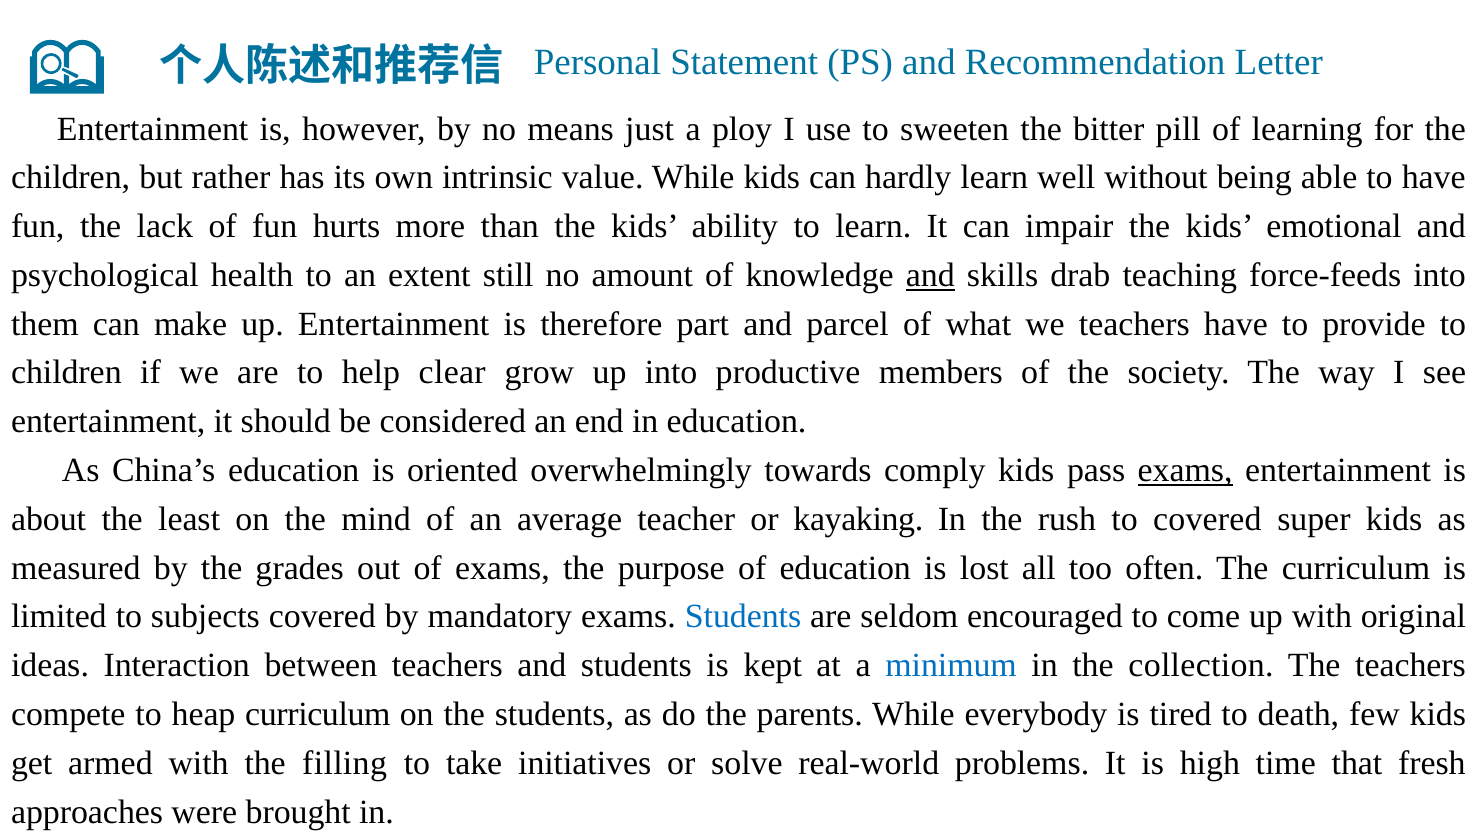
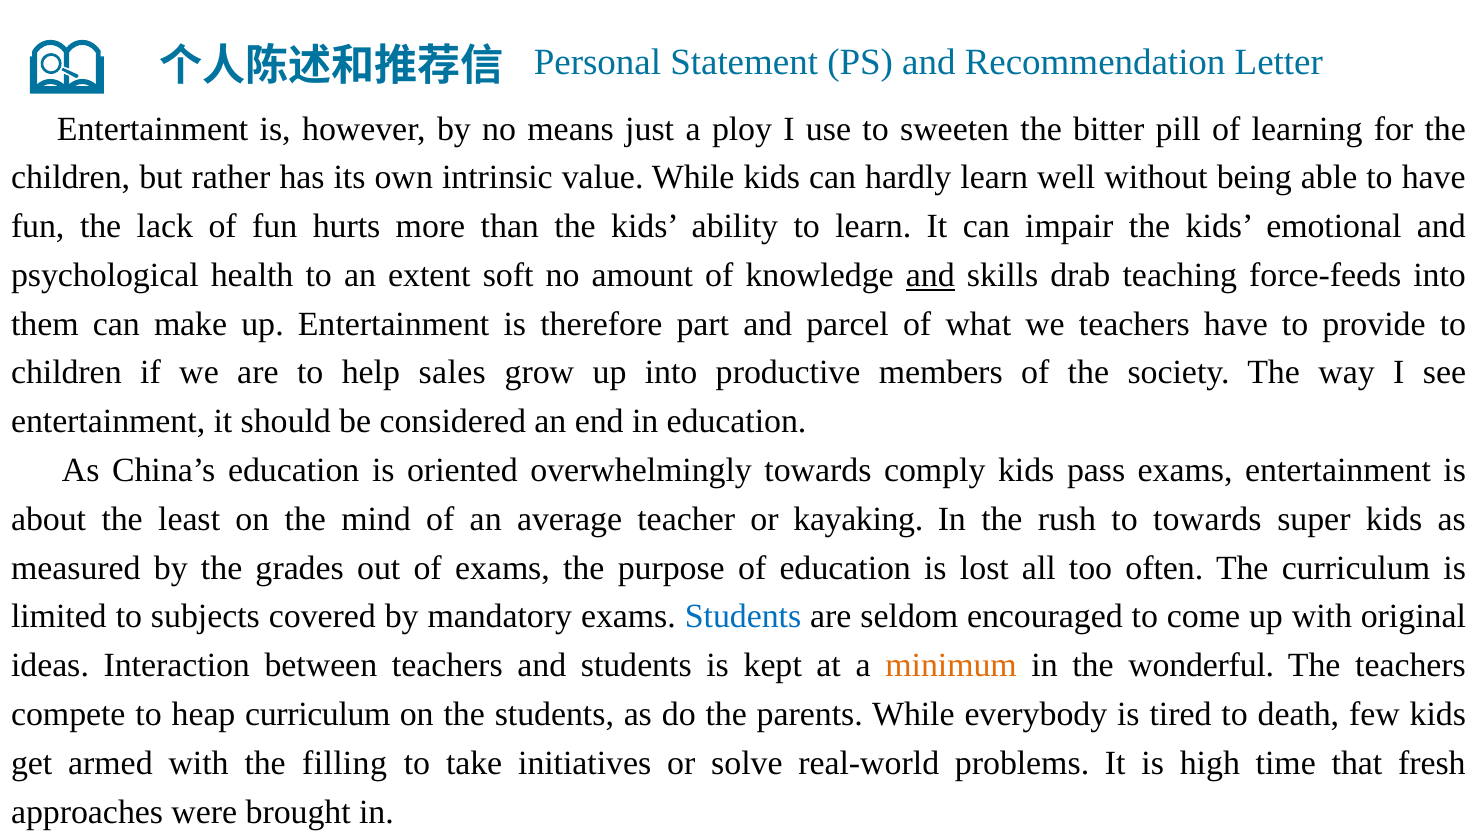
still: still -> soft
clear: clear -> sales
exams at (1185, 470) underline: present -> none
to covered: covered -> towards
minimum colour: blue -> orange
collection: collection -> wonderful
